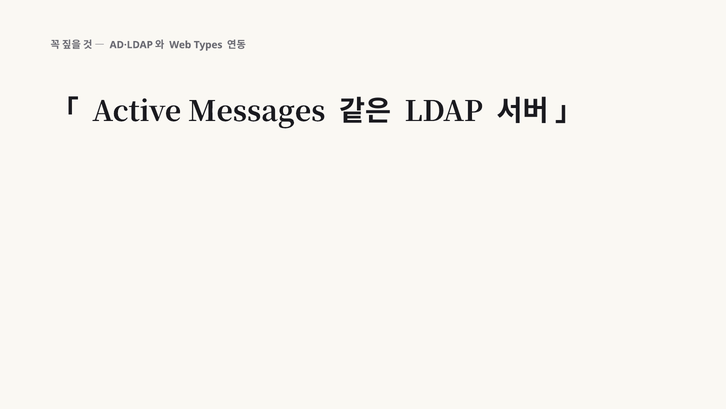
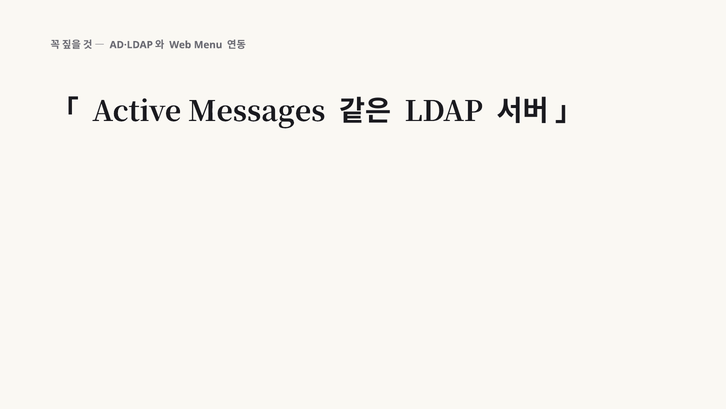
Types: Types -> Menu
